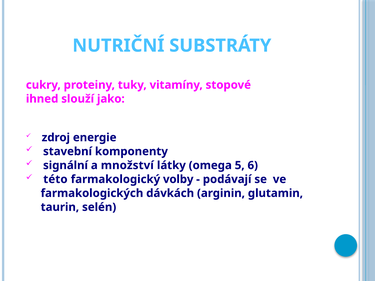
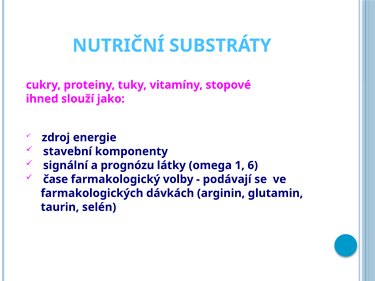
množství: množství -> prognózu
5: 5 -> 1
této: této -> čase
